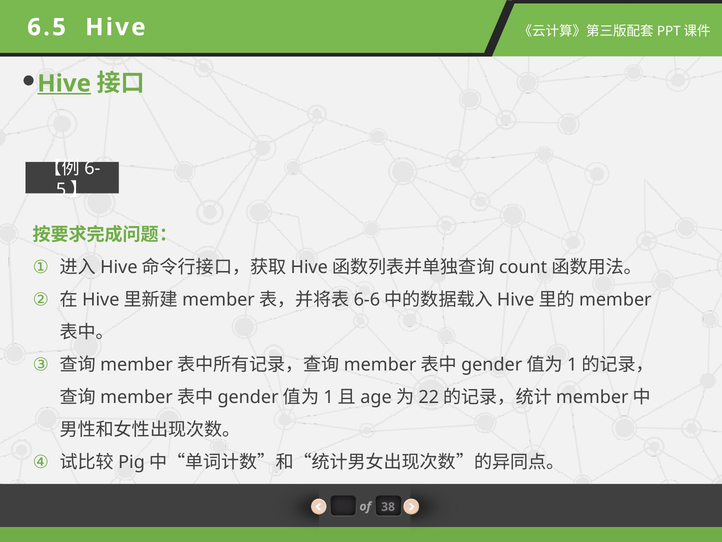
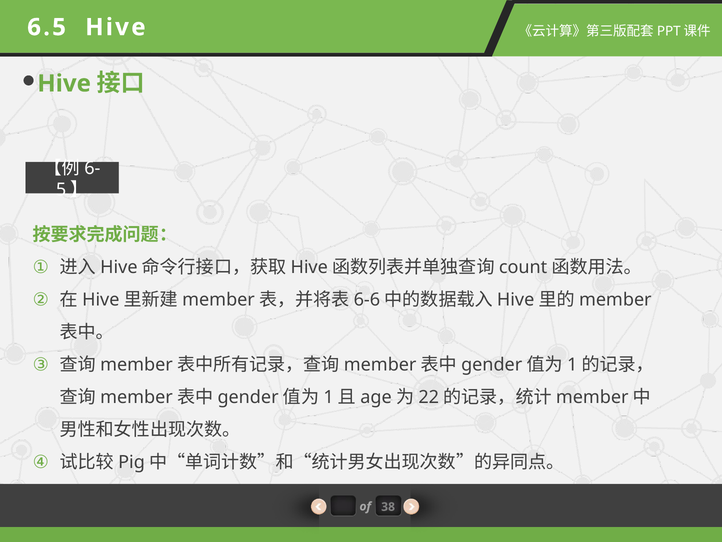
Hive at (64, 83) underline: present -> none
